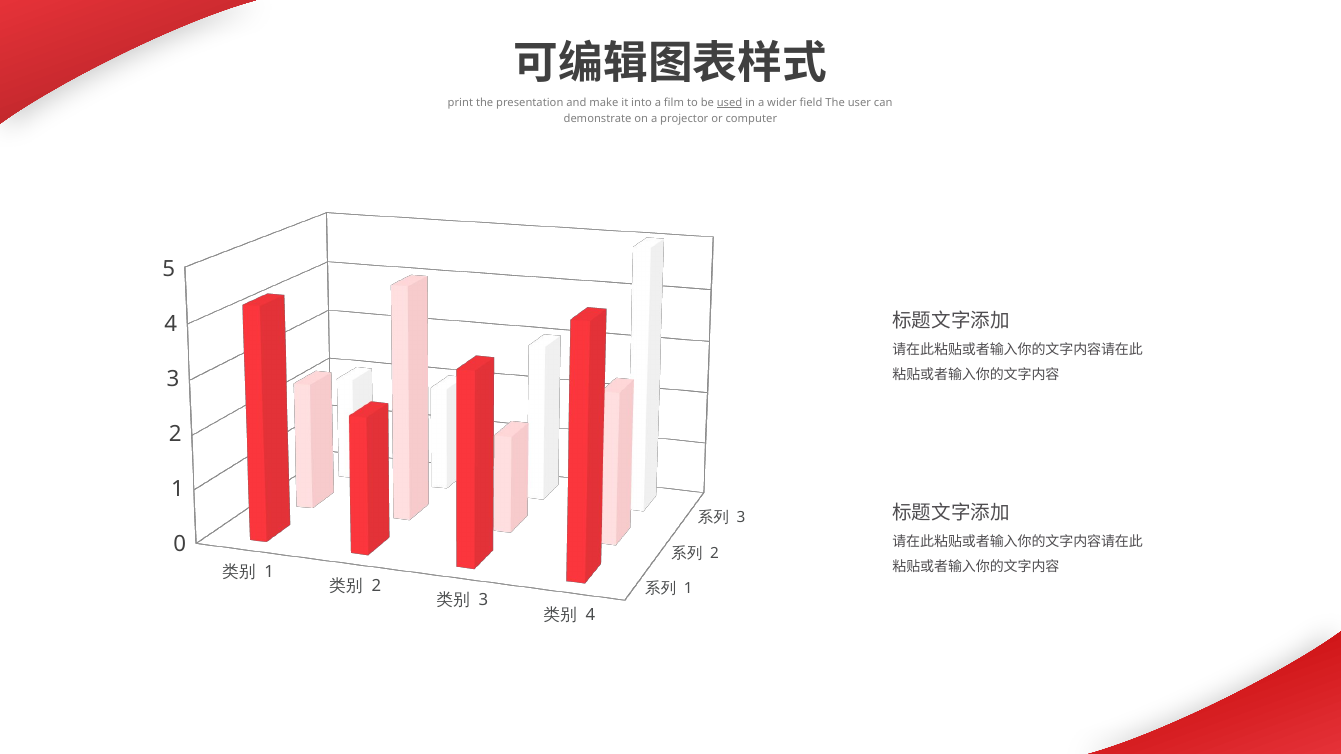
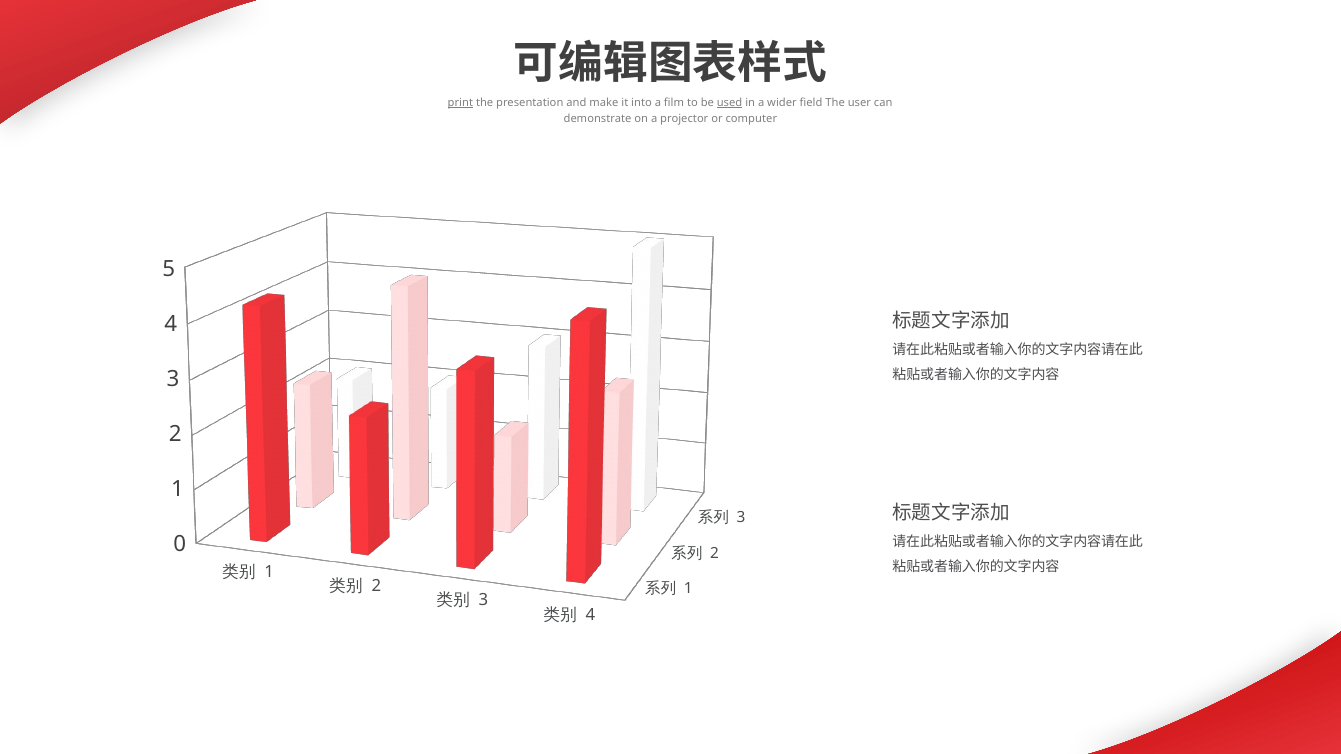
print underline: none -> present
